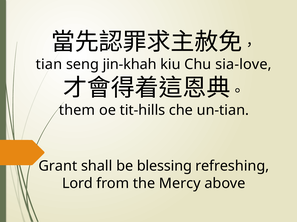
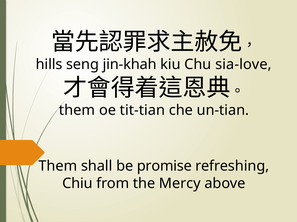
tian: tian -> hills
tit-hills: tit-hills -> tit-tian
Grant at (58, 167): Grant -> Them
blessing: blessing -> promise
Lord: Lord -> Chiu
